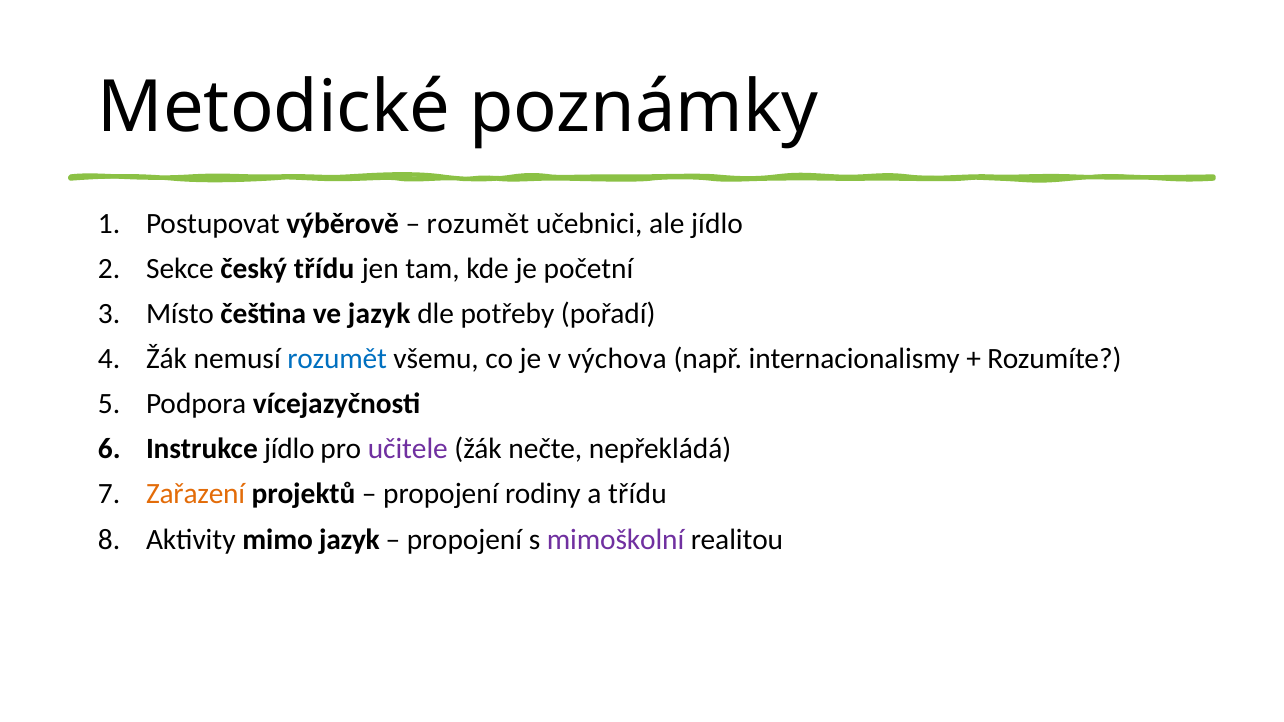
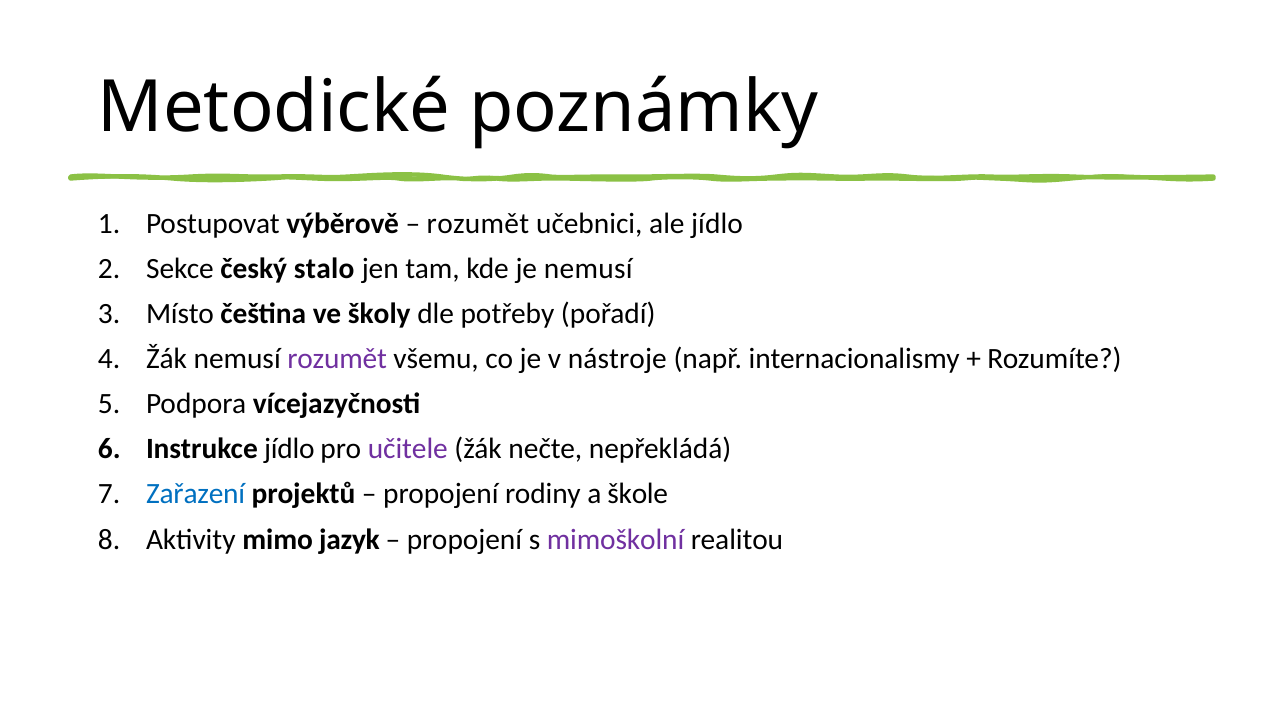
český třídu: třídu -> stalo
je početní: početní -> nemusí
ve jazyk: jazyk -> školy
rozumět at (337, 359) colour: blue -> purple
výchova: výchova -> nástroje
Zařazení colour: orange -> blue
a třídu: třídu -> škole
